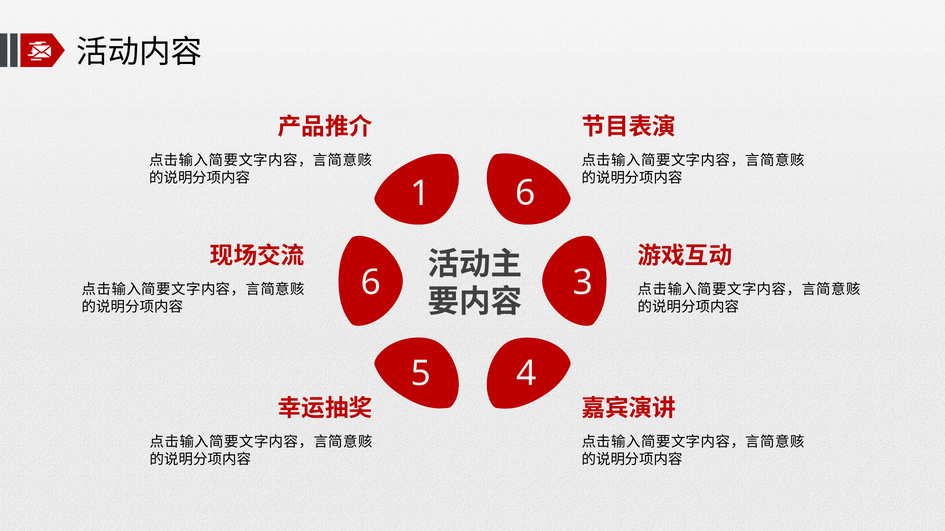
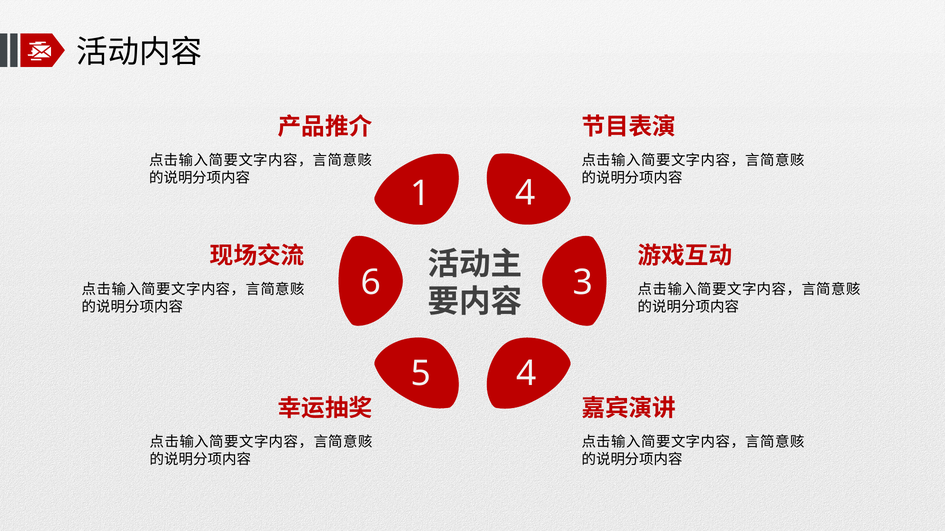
1 6: 6 -> 4
